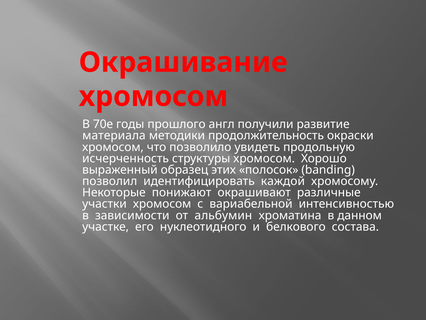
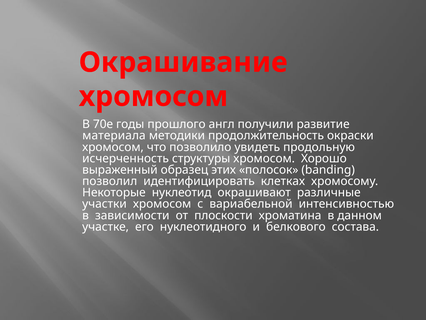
каждой: каждой -> клетках
понижают: понижают -> нуклеотид
альбумин: альбумин -> плоскости
